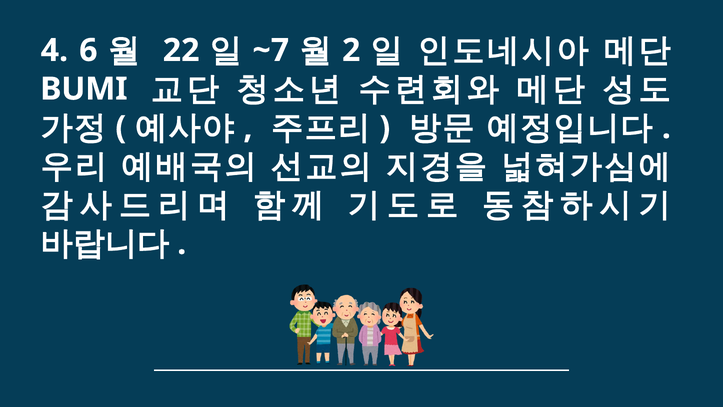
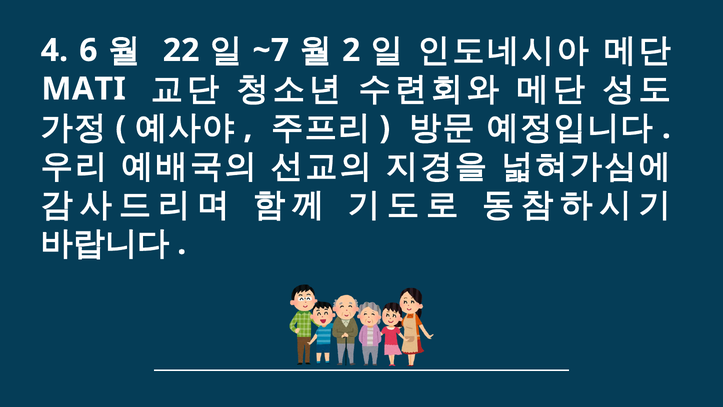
BUMI: BUMI -> MATI
